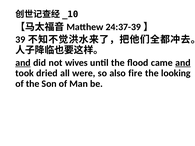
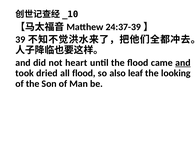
and at (23, 63) underline: present -> none
wives: wives -> heart
all were: were -> flood
fire: fire -> leaf
